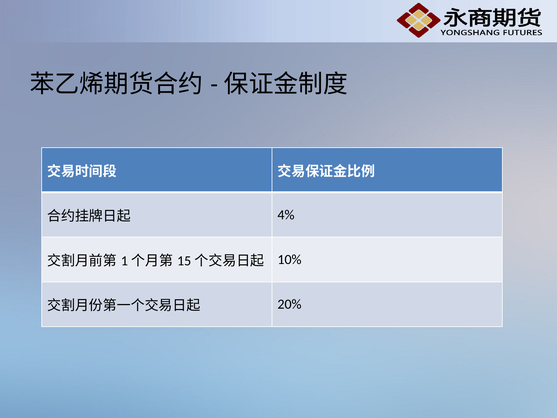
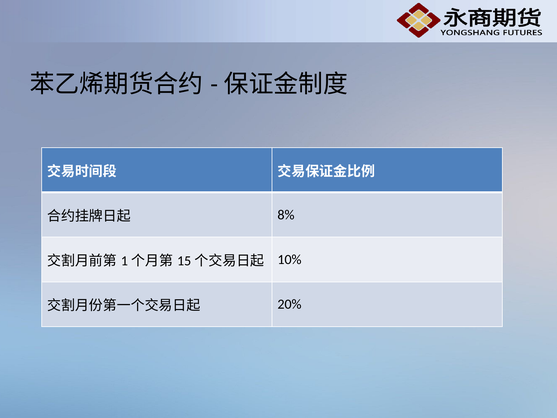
4%: 4% -> 8%
